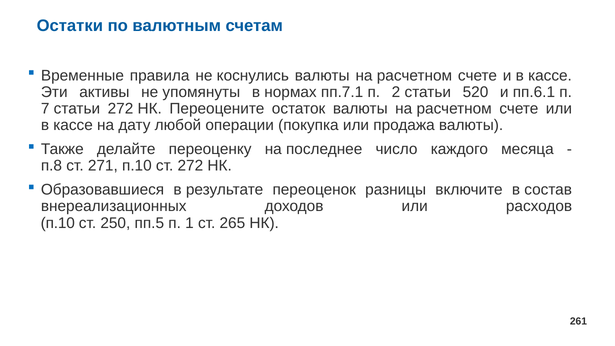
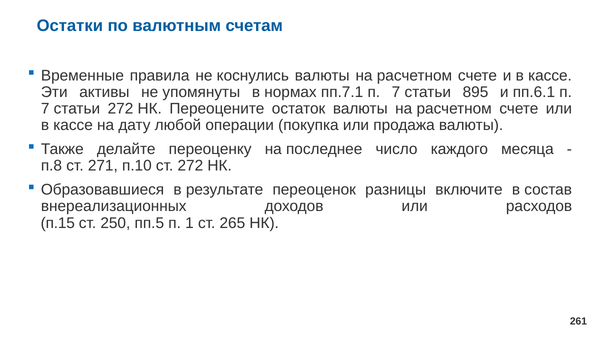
пп.7.1 п 2: 2 -> 7
520: 520 -> 895
п.10 at (58, 223): п.10 -> п.15
